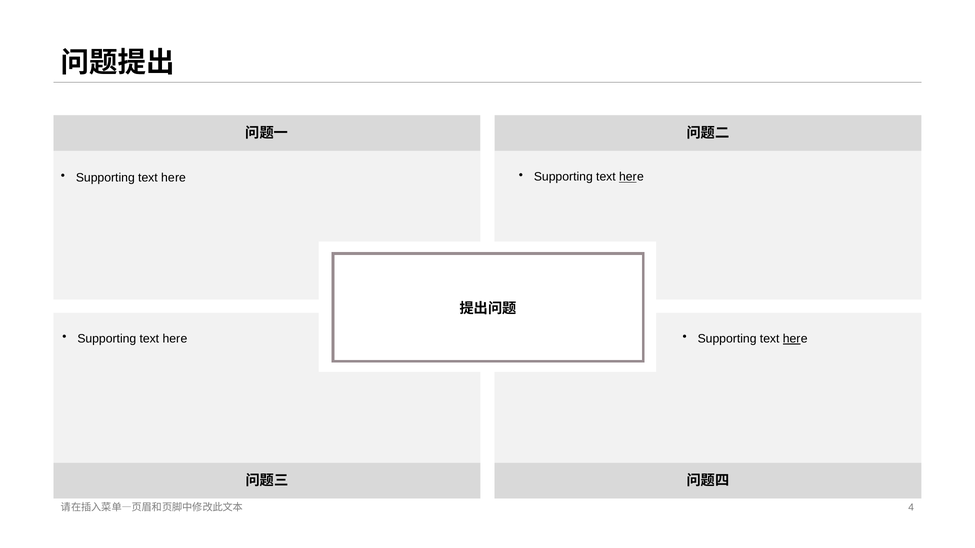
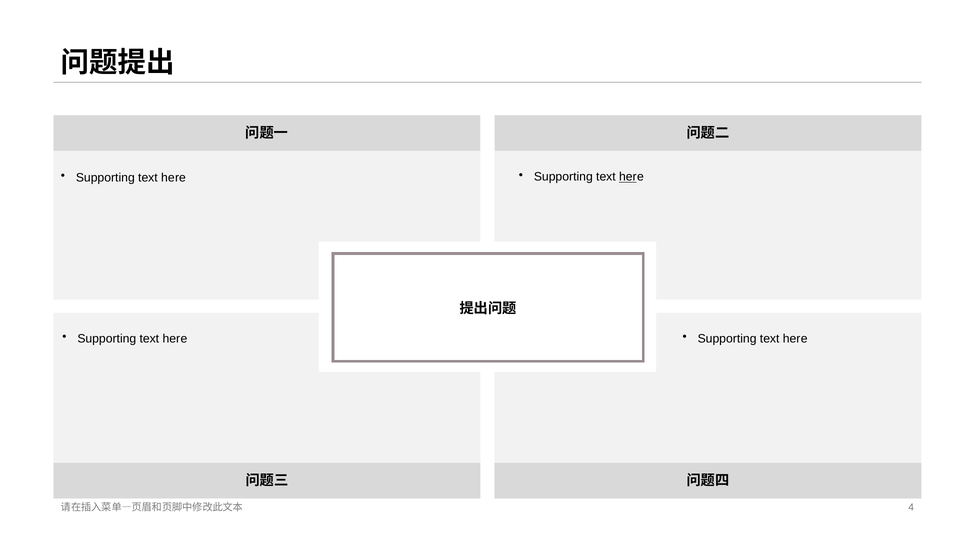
her at (792, 339) underline: present -> none
